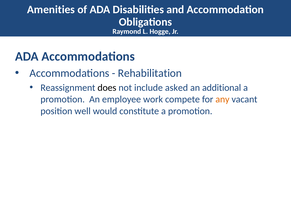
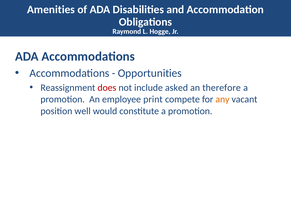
Rehabilitation: Rehabilitation -> Opportunities
does colour: black -> red
additional: additional -> therefore
work: work -> print
